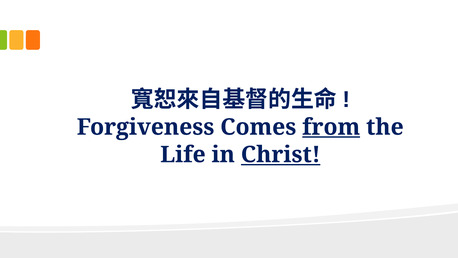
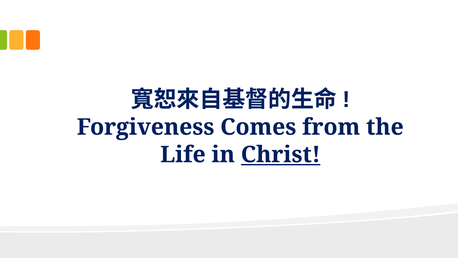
from underline: present -> none
